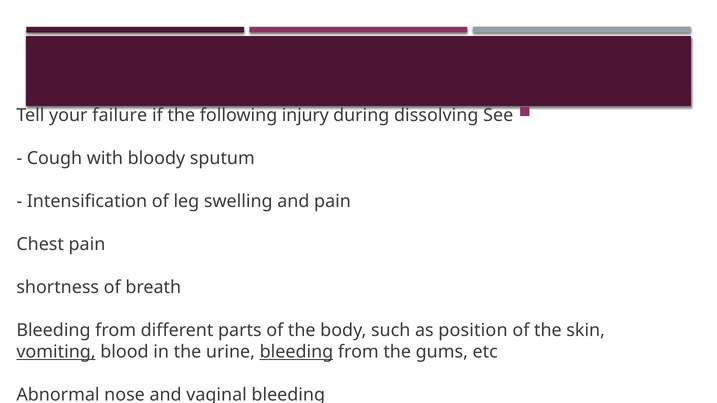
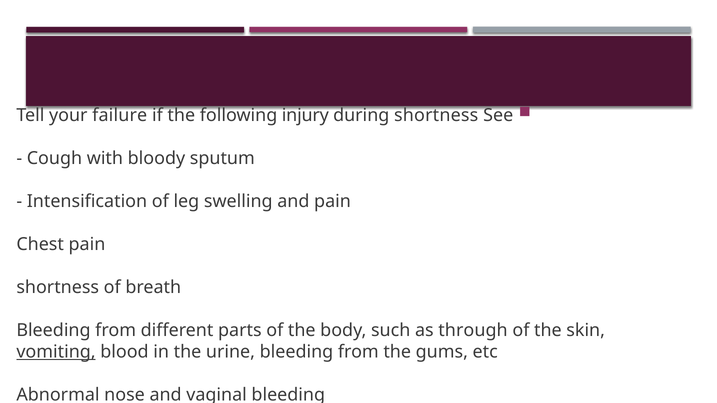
during dissolving: dissolving -> shortness
position: position -> through
bleeding at (296, 352) underline: present -> none
